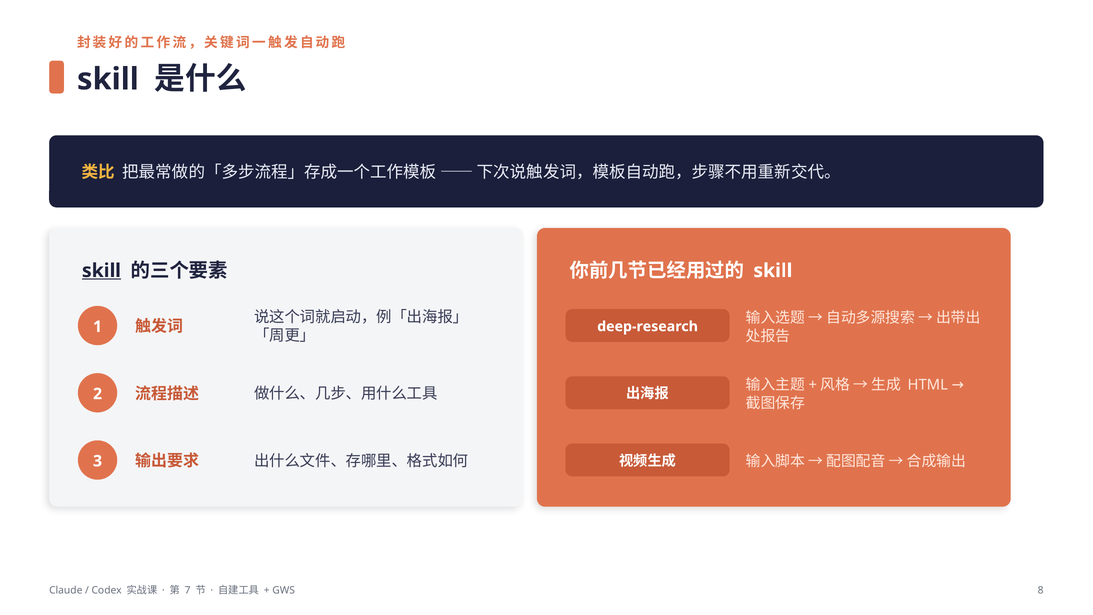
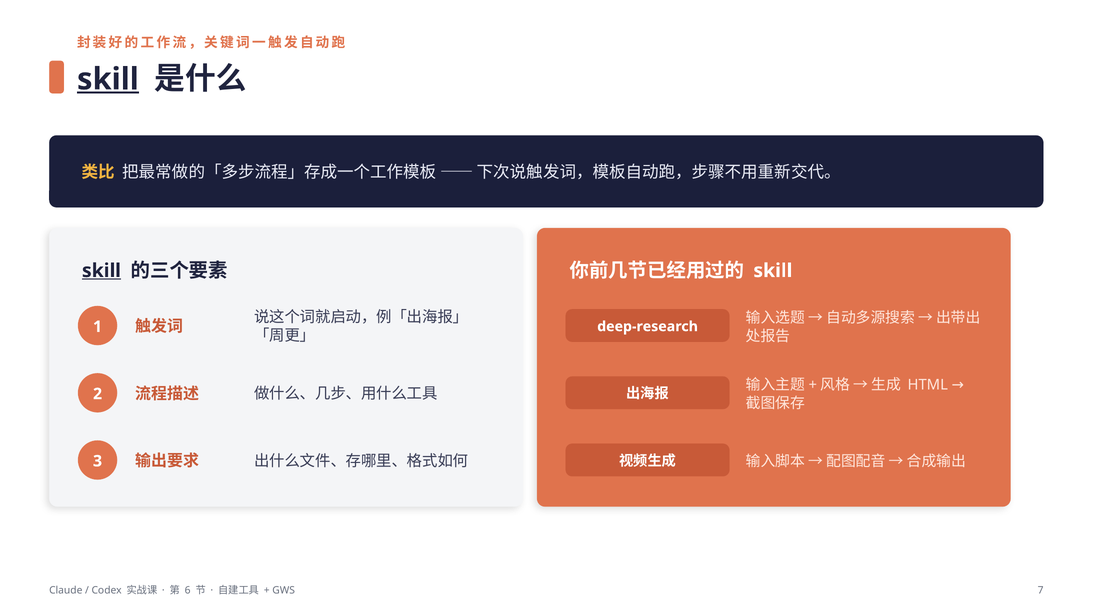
skill at (108, 79) underline: none -> present
7: 7 -> 6
8: 8 -> 7
